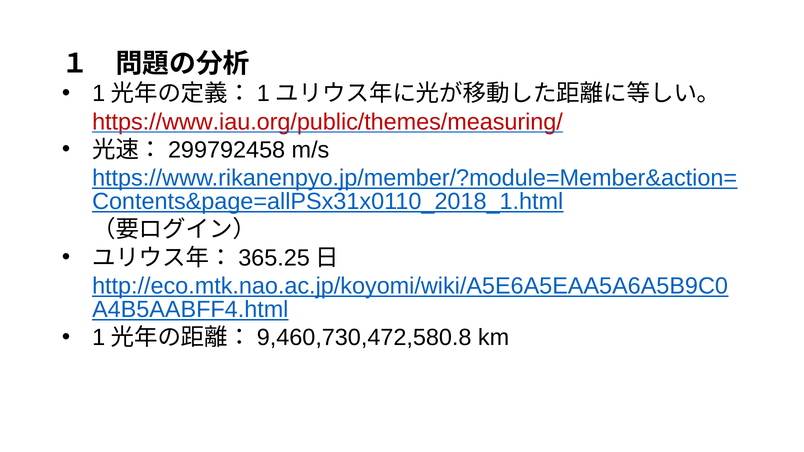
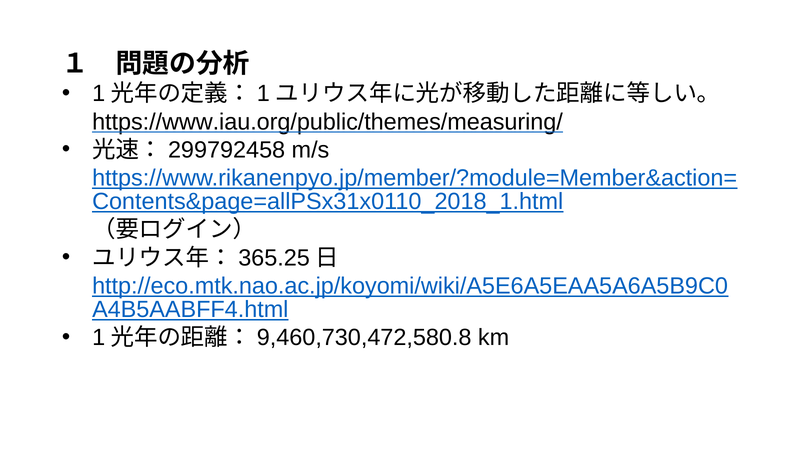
https://www.iau.org/public/themes/measuring/ colour: red -> black
